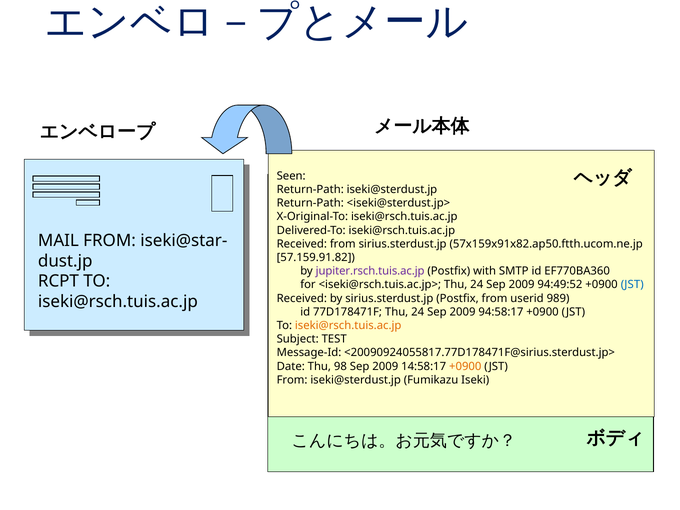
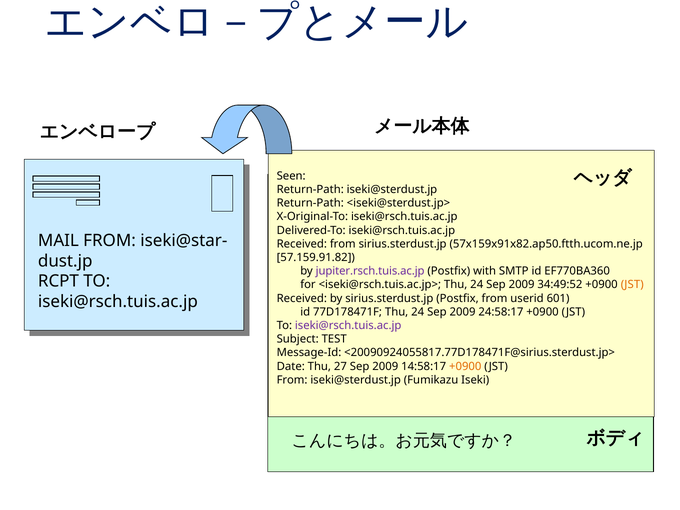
94:49:52: 94:49:52 -> 34:49:52
JST at (632, 285) colour: blue -> orange
989: 989 -> 601
94:58:17: 94:58:17 -> 24:58:17
iseki@rsch.tuis.ac.jp at (348, 326) colour: orange -> purple
98: 98 -> 27
